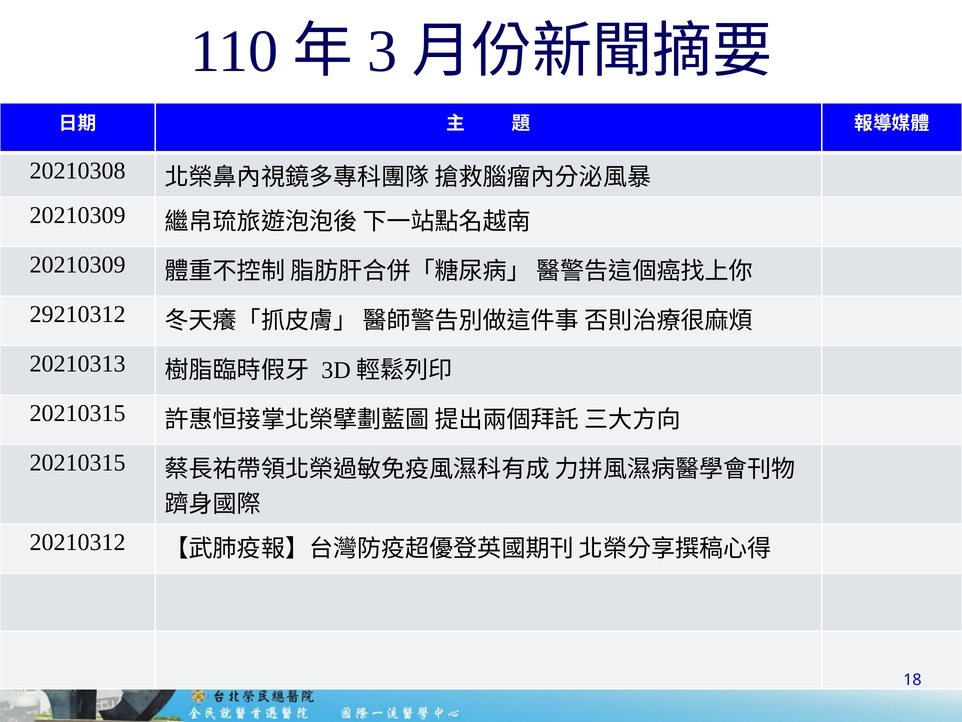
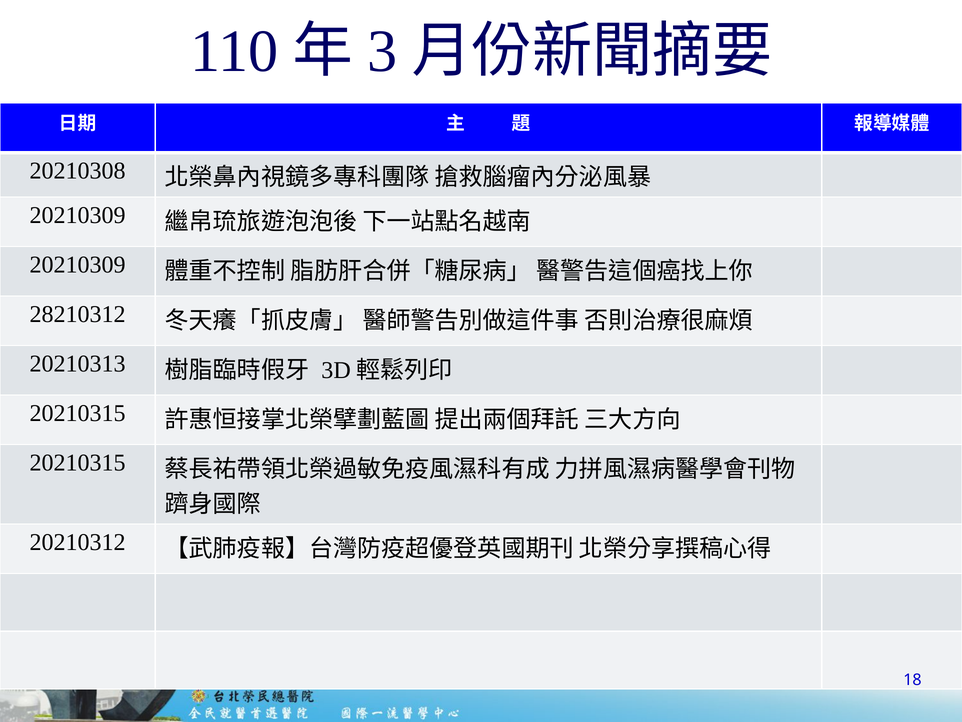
29210312: 29210312 -> 28210312
